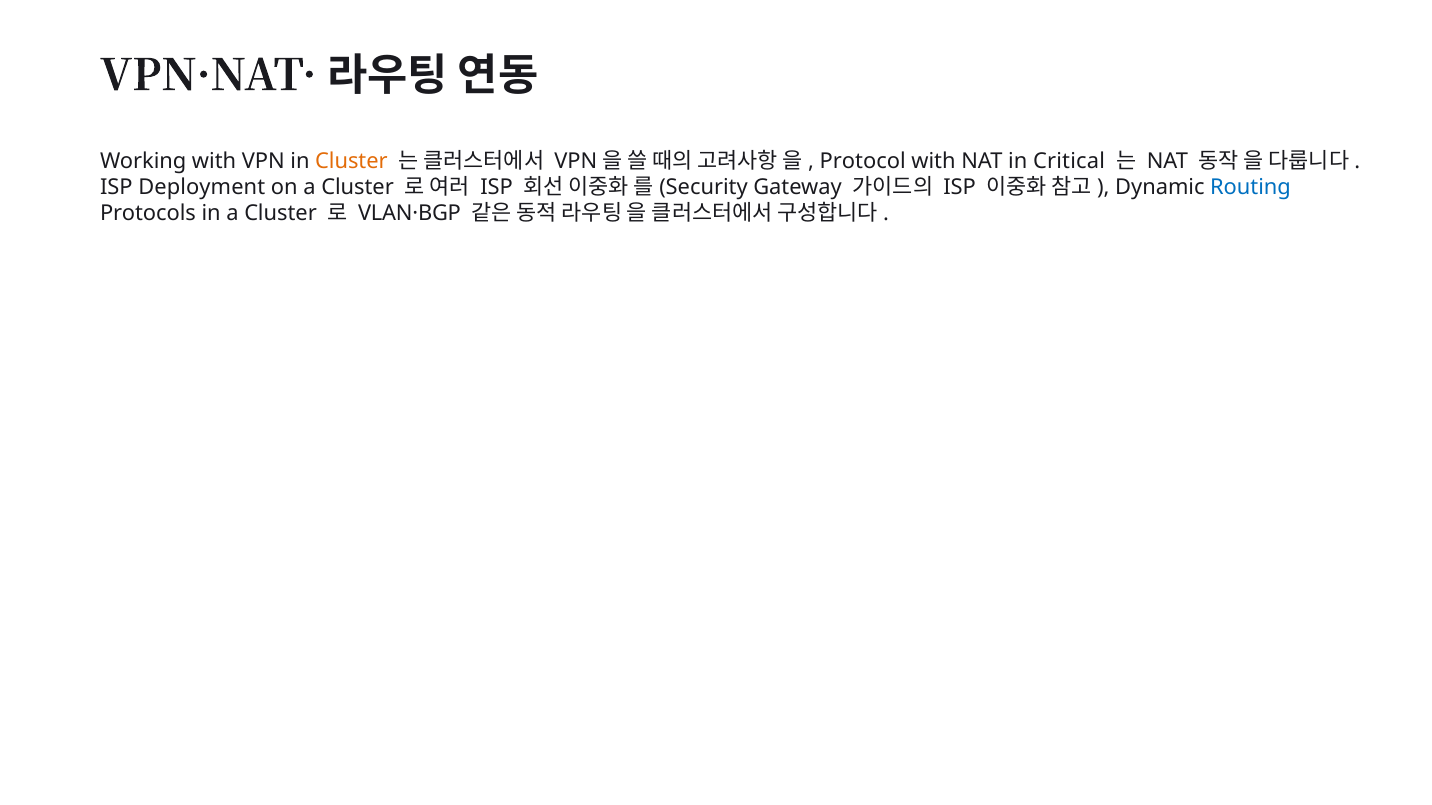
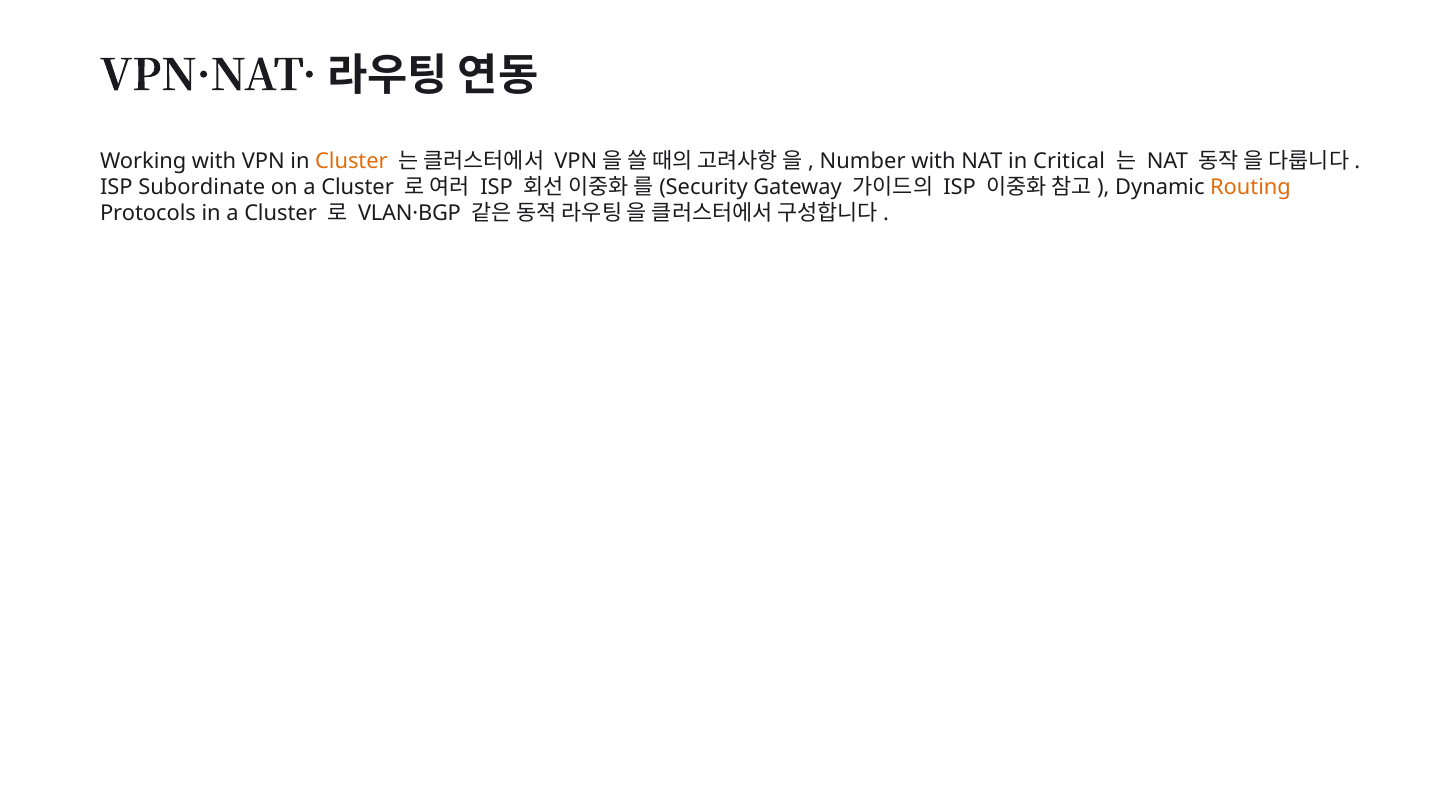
Protocol: Protocol -> Number
Deployment: Deployment -> Subordinate
Routing colour: blue -> orange
